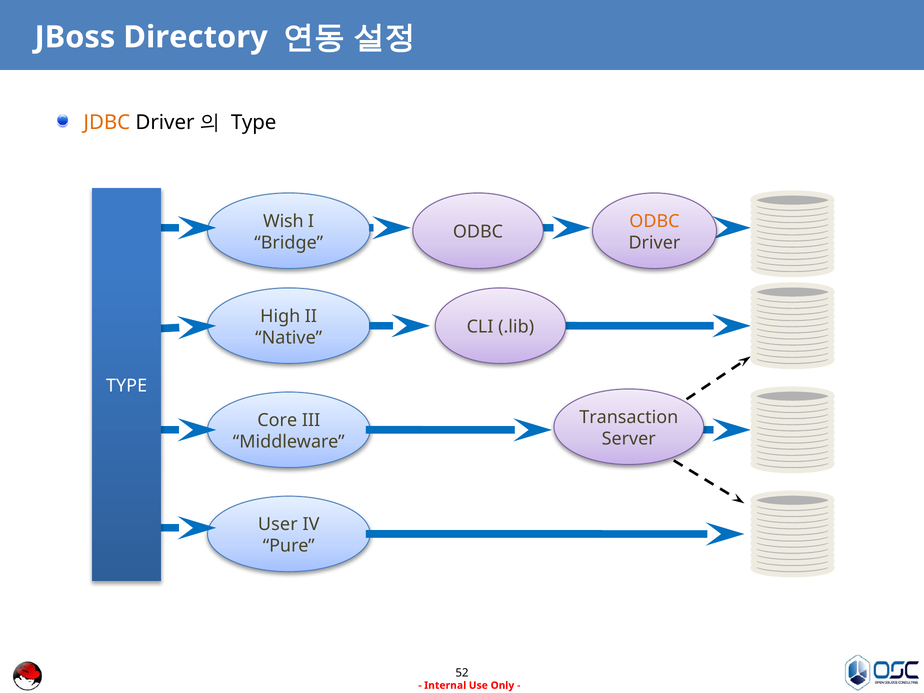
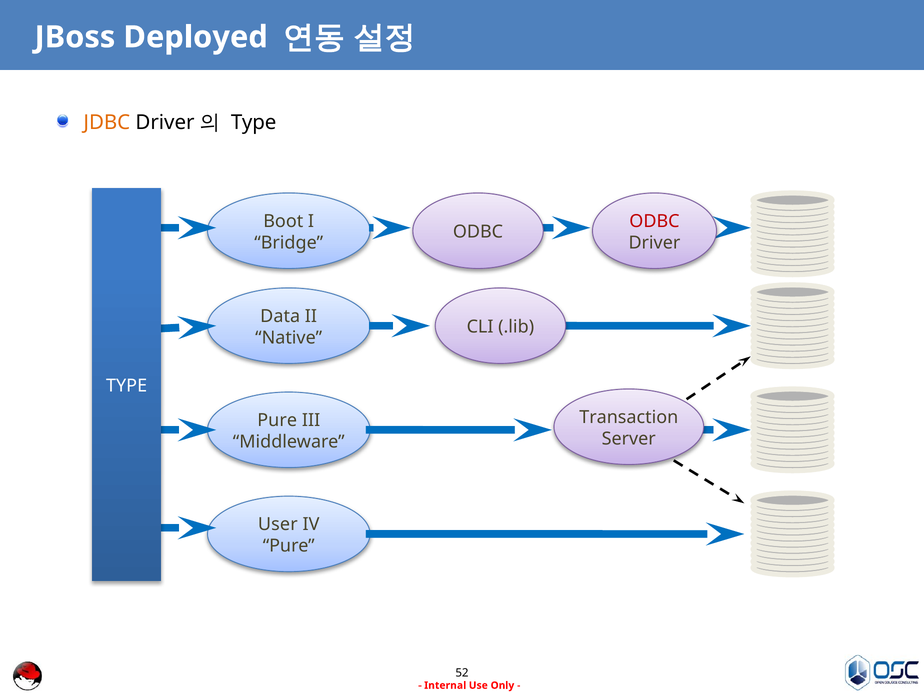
Directory: Directory -> Deployed
Wish: Wish -> Boot
ODBC at (654, 221) colour: orange -> red
High: High -> Data
Core at (277, 420): Core -> Pure
